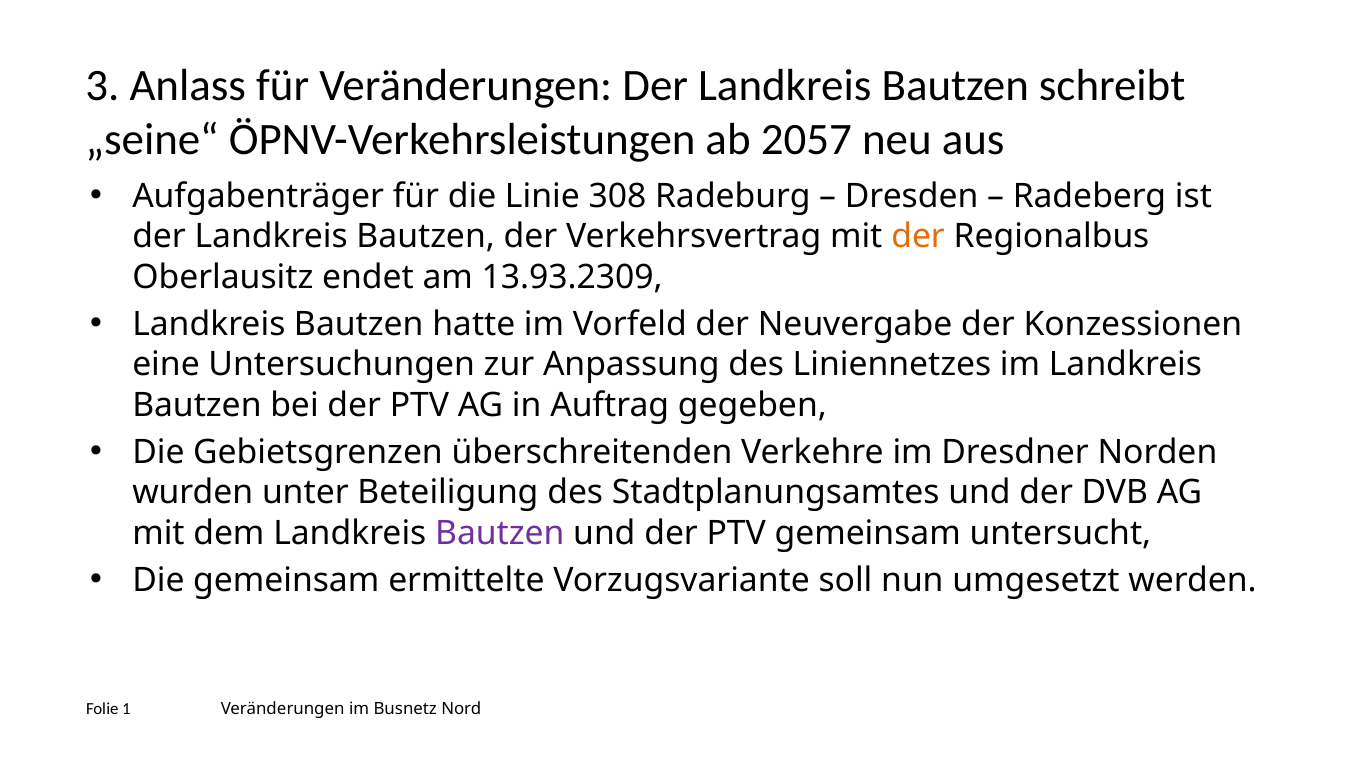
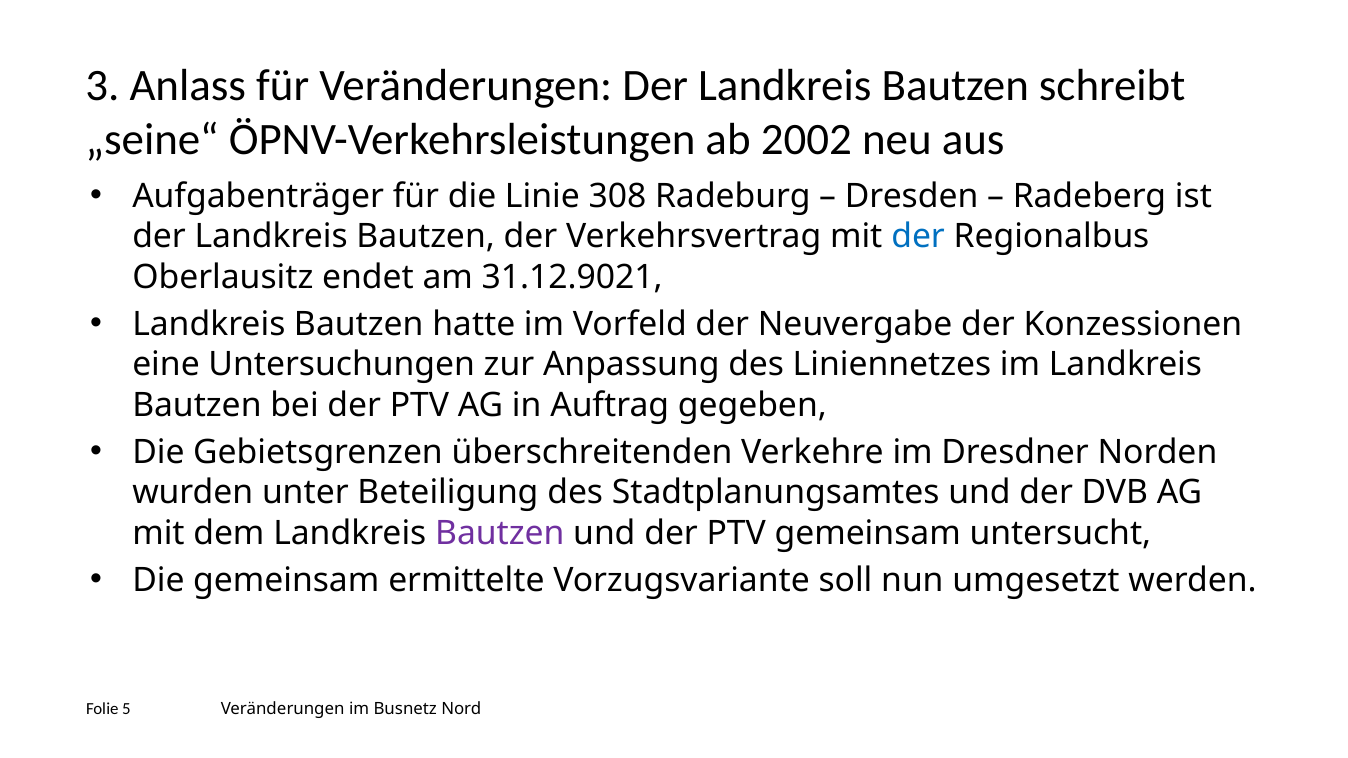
2057: 2057 -> 2002
der at (918, 237) colour: orange -> blue
13.93.2309: 13.93.2309 -> 31.12.9021
1: 1 -> 5
